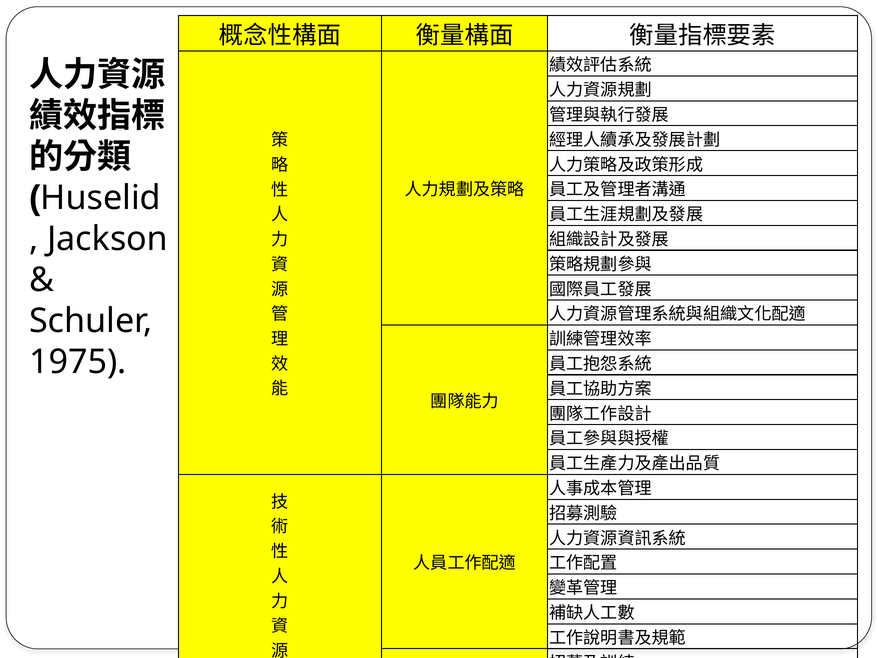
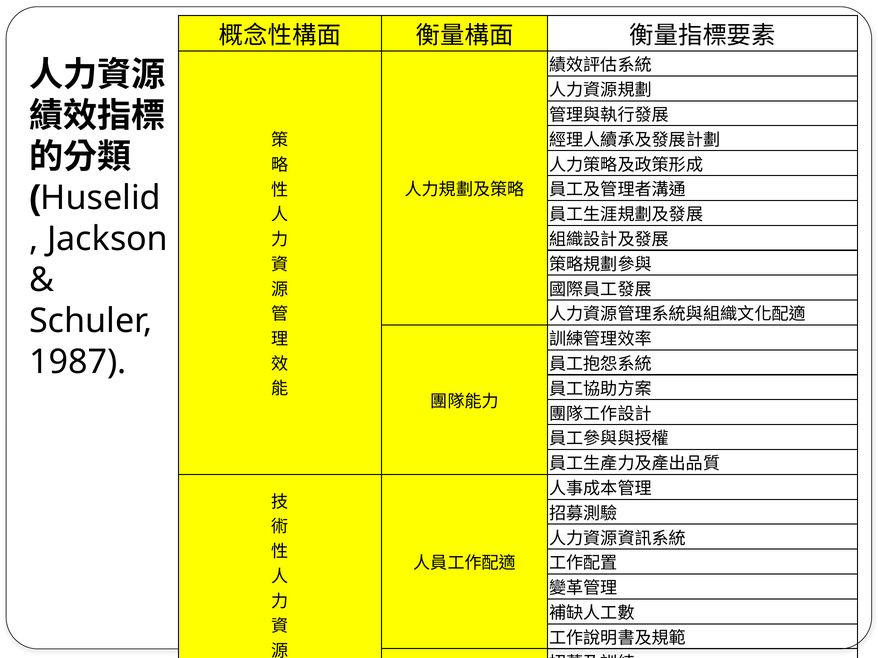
1975: 1975 -> 1987
